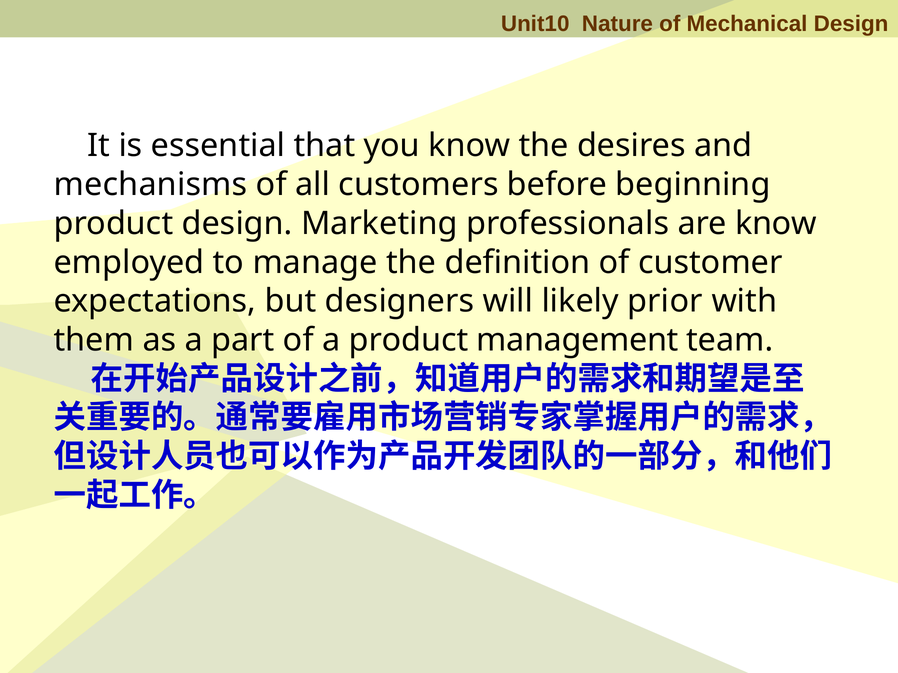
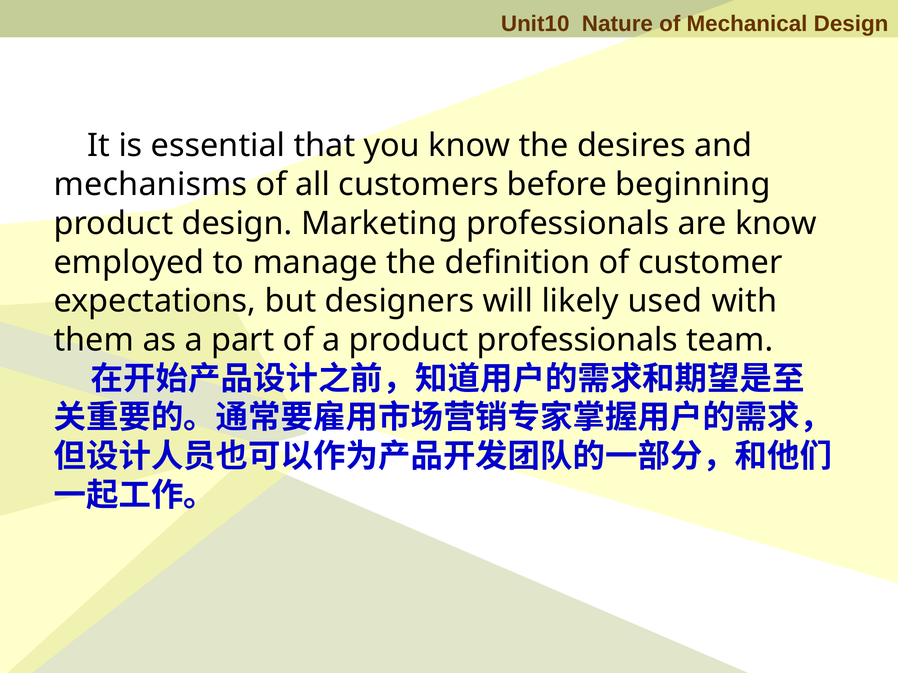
prior: prior -> used
product management: management -> professionals
